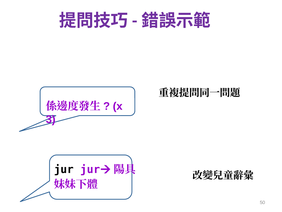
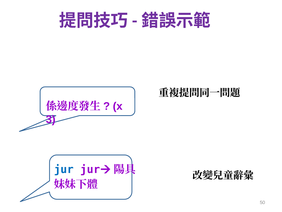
jur at (64, 169) colour: black -> blue
